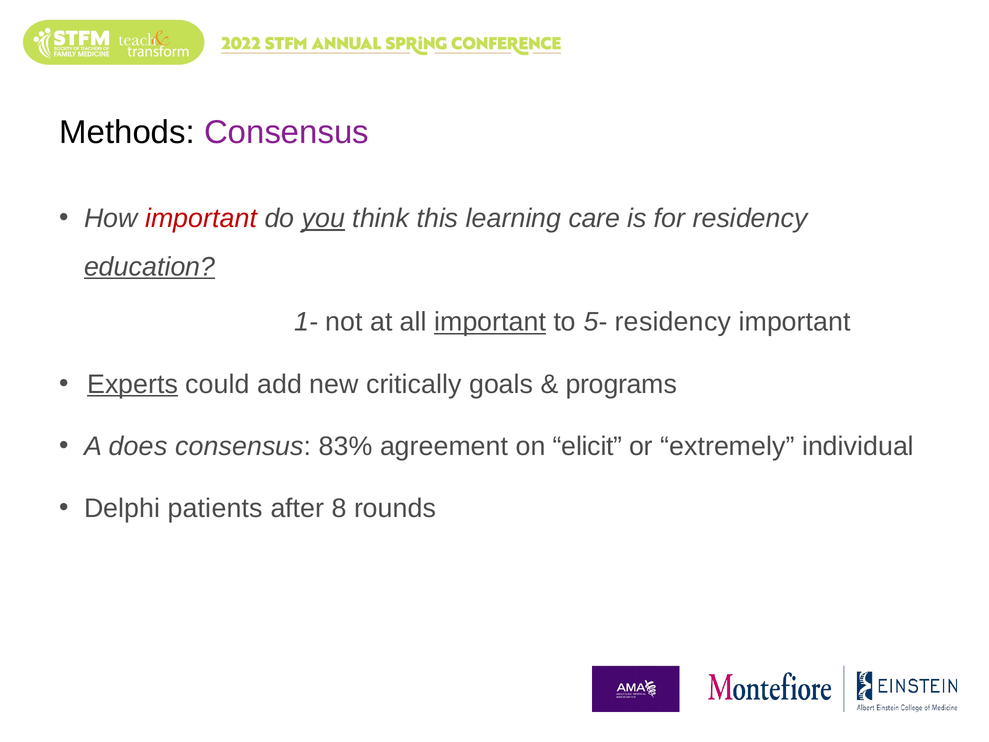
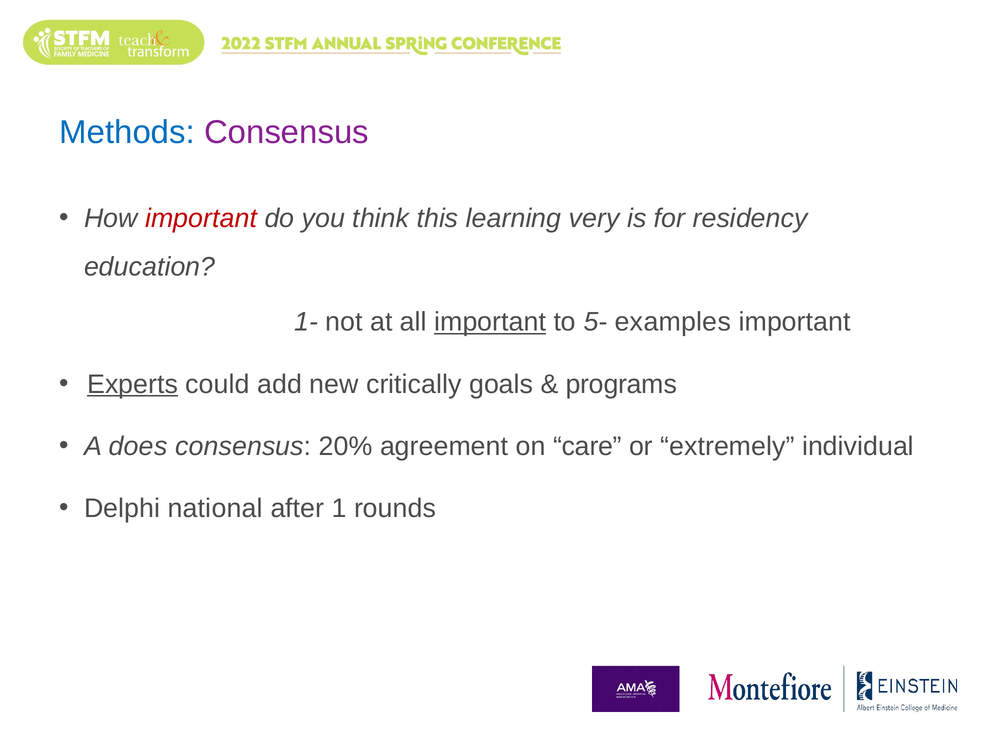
Methods colour: black -> blue
you underline: present -> none
care: care -> very
education underline: present -> none
5- residency: residency -> examples
83%: 83% -> 20%
elicit: elicit -> care
patients: patients -> national
8: 8 -> 1
